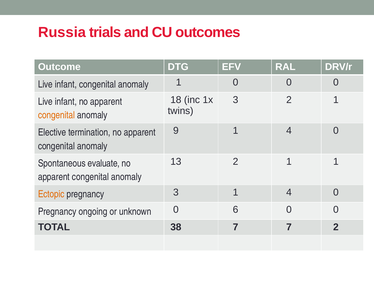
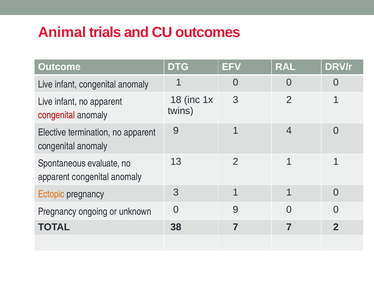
Russia: Russia -> Animal
congenital at (56, 115) colour: orange -> red
3 1 4: 4 -> 1
0 6: 6 -> 9
